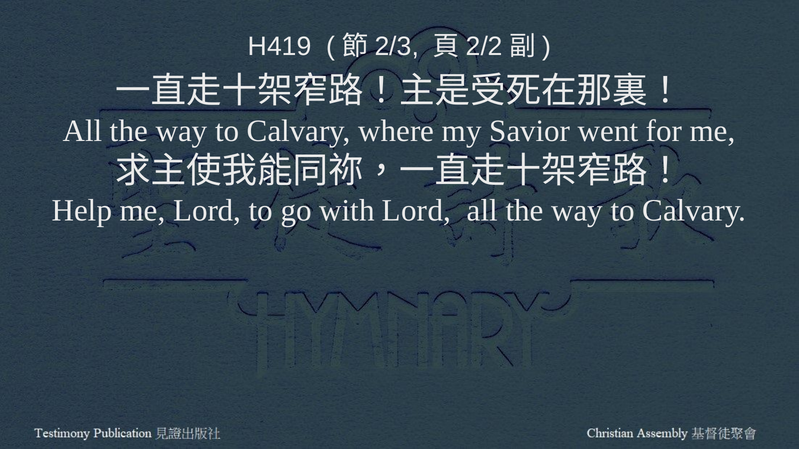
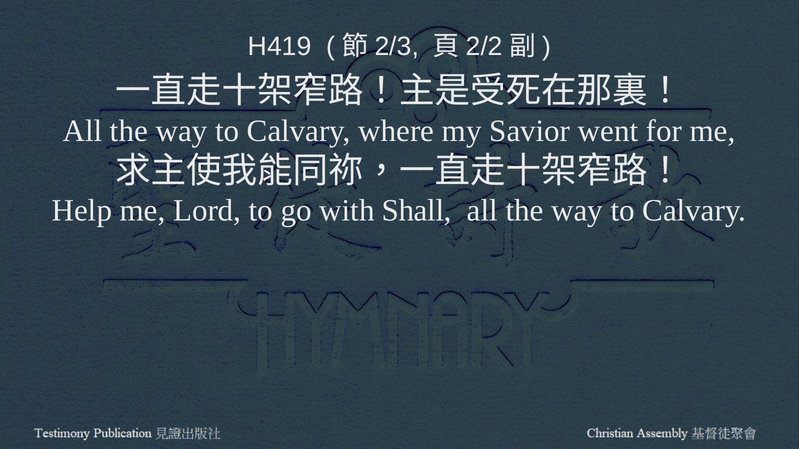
with Lord: Lord -> Shall
